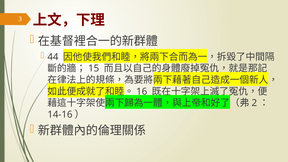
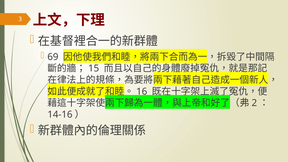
44: 44 -> 69
